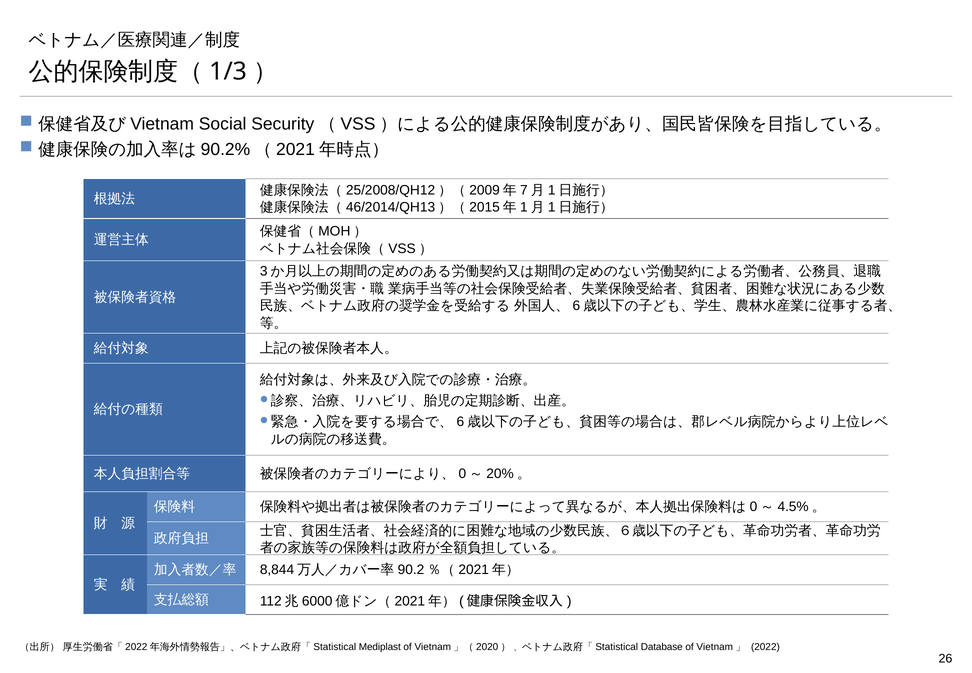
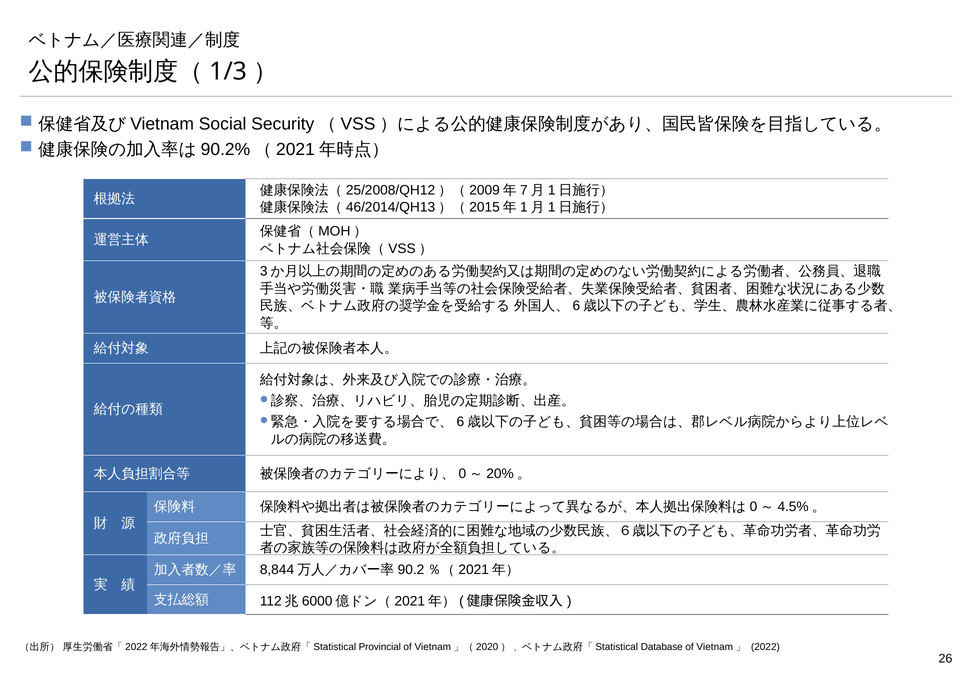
Mediplast: Mediplast -> Provincial
